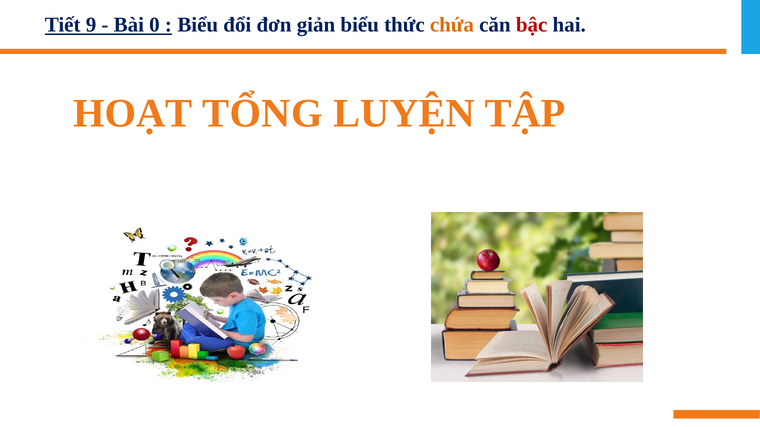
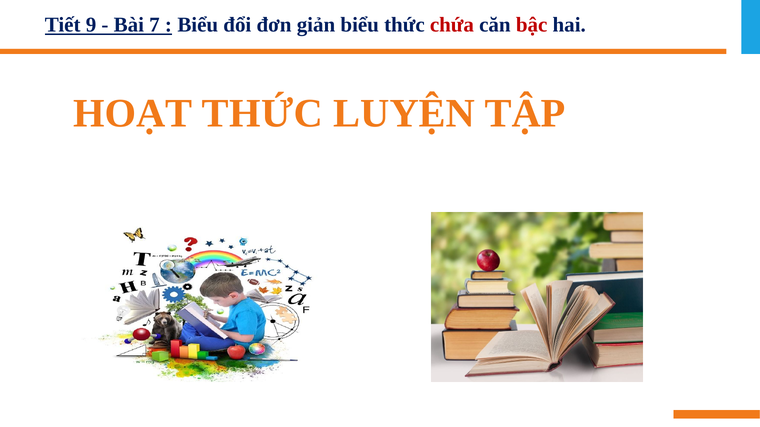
0: 0 -> 7
chứa colour: orange -> red
HOẠT TỔNG: TỔNG -> THỨC
